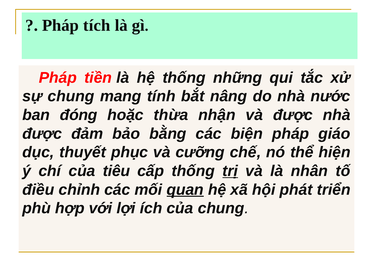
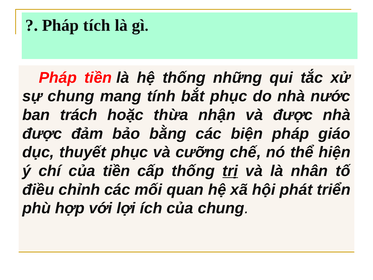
bắt nâng: nâng -> phục
đóng: đóng -> trách
của tiêu: tiêu -> tiền
quan underline: present -> none
